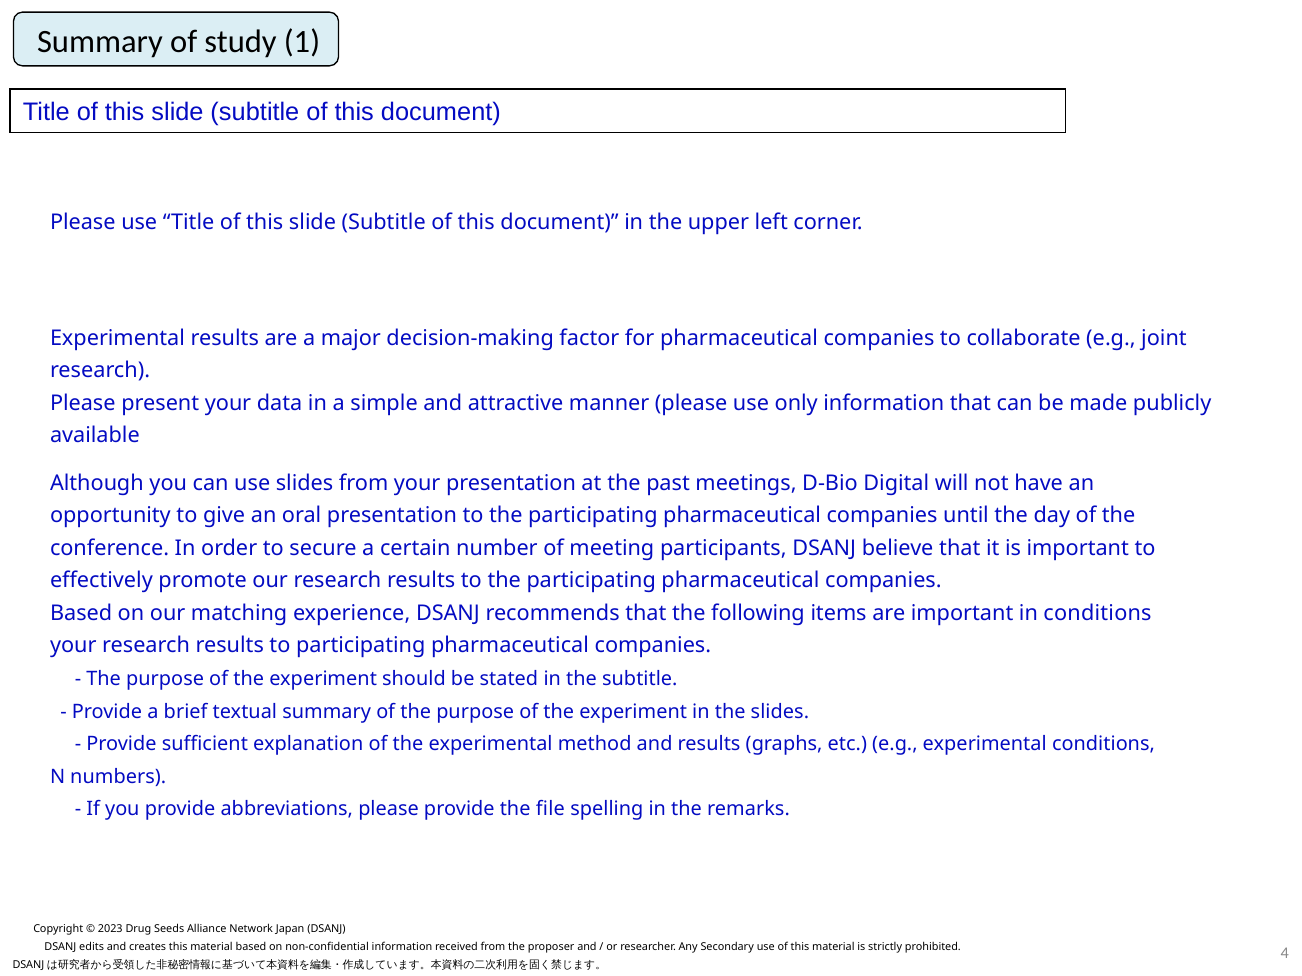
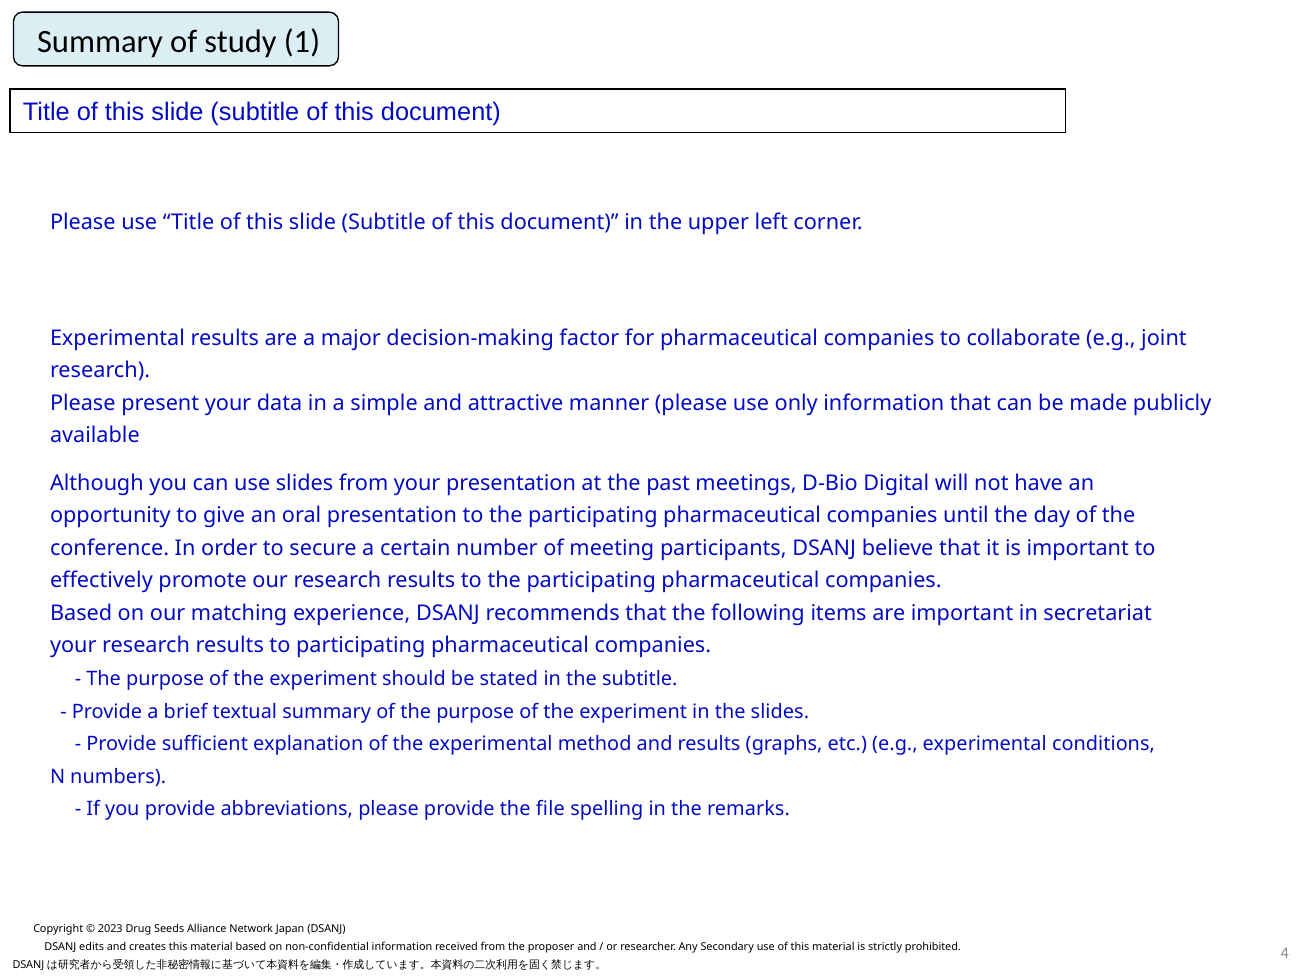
in conditions: conditions -> secretariat
